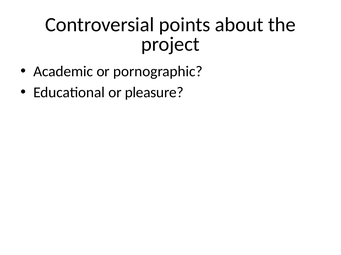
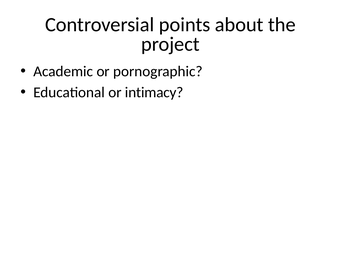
pleasure: pleasure -> intimacy
